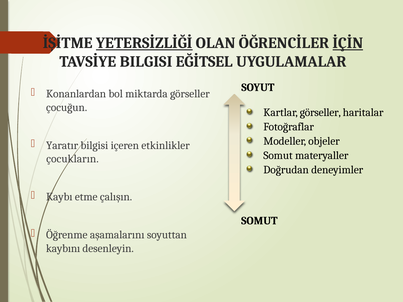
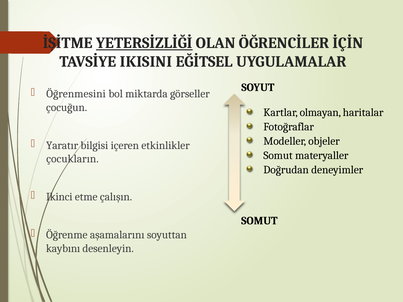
İÇİN underline: present -> none
TAVSİYE BILGISI: BILGISI -> IKISINI
Konanlardan: Konanlardan -> Öğrenmesini
Kartlar görseller: görseller -> olmayan
Kaybı: Kaybı -> Ikinci
